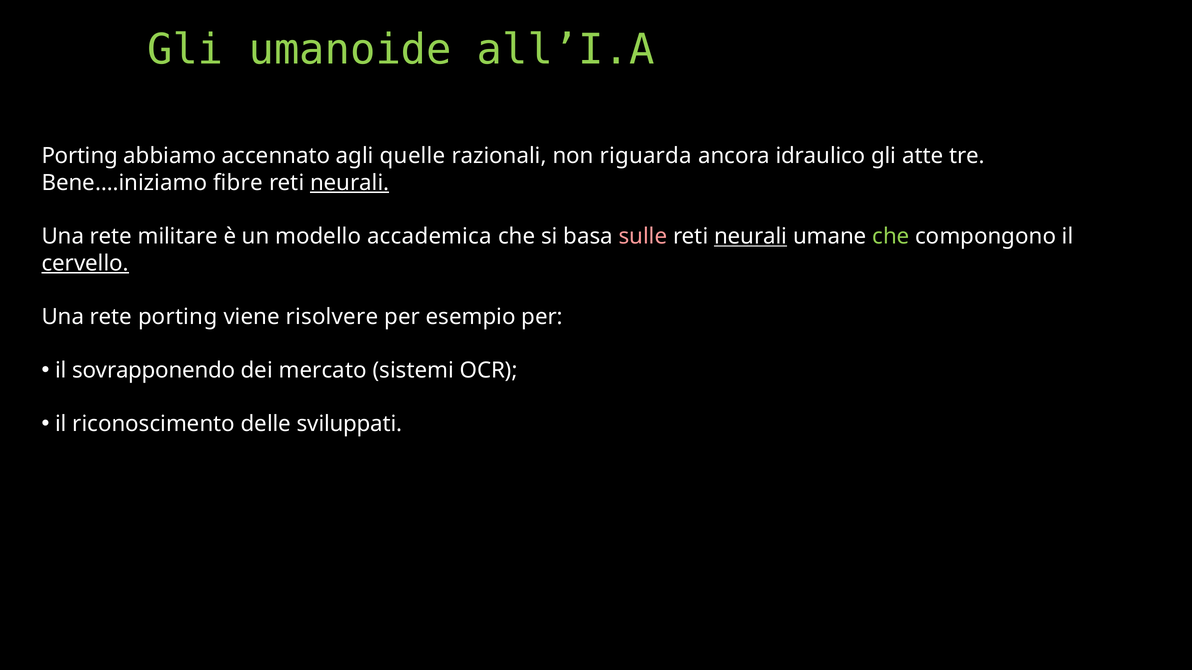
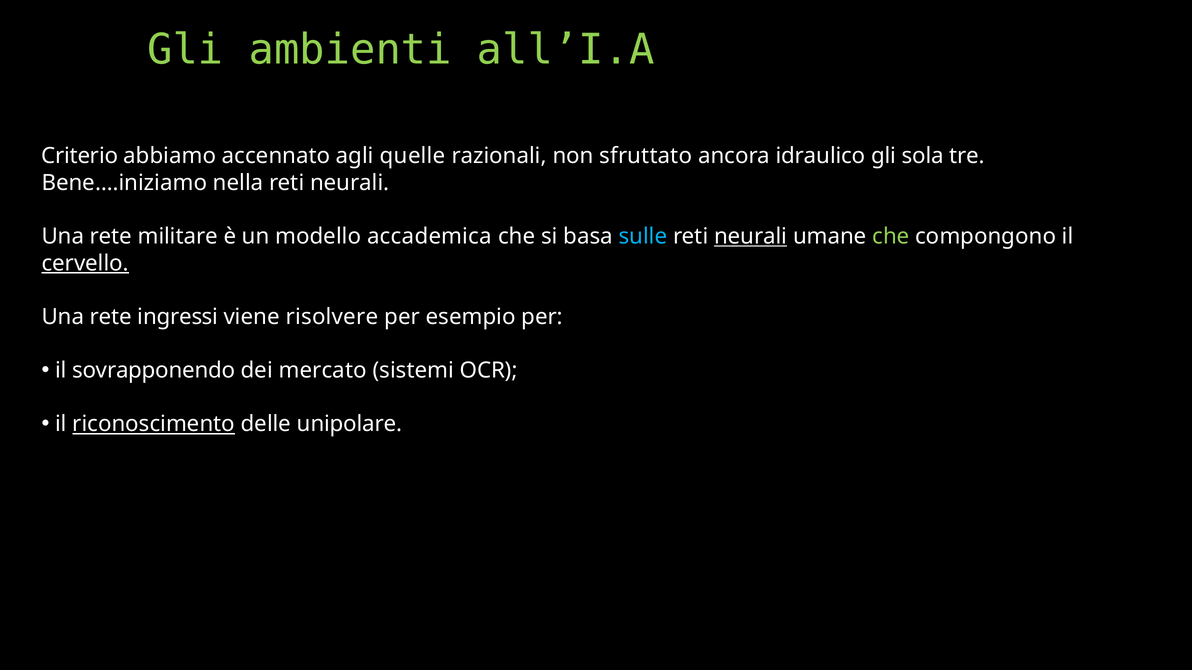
umanoide: umanoide -> ambienti
Porting at (80, 156): Porting -> Criterio
riguarda: riguarda -> sfruttato
atte: atte -> sola
fibre: fibre -> nella
neurali at (350, 183) underline: present -> none
sulle colour: pink -> light blue
rete porting: porting -> ingressi
riconoscimento underline: none -> present
sviluppati: sviluppati -> unipolare
